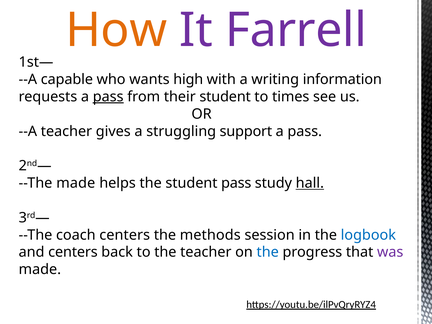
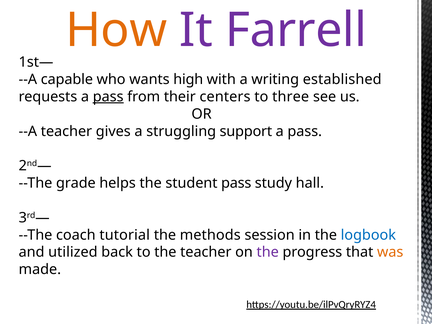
information: information -> established
their student: student -> centers
times: times -> three
--The made: made -> grade
hall underline: present -> none
coach centers: centers -> tutorial
and centers: centers -> utilized
the at (268, 252) colour: blue -> purple
was colour: purple -> orange
